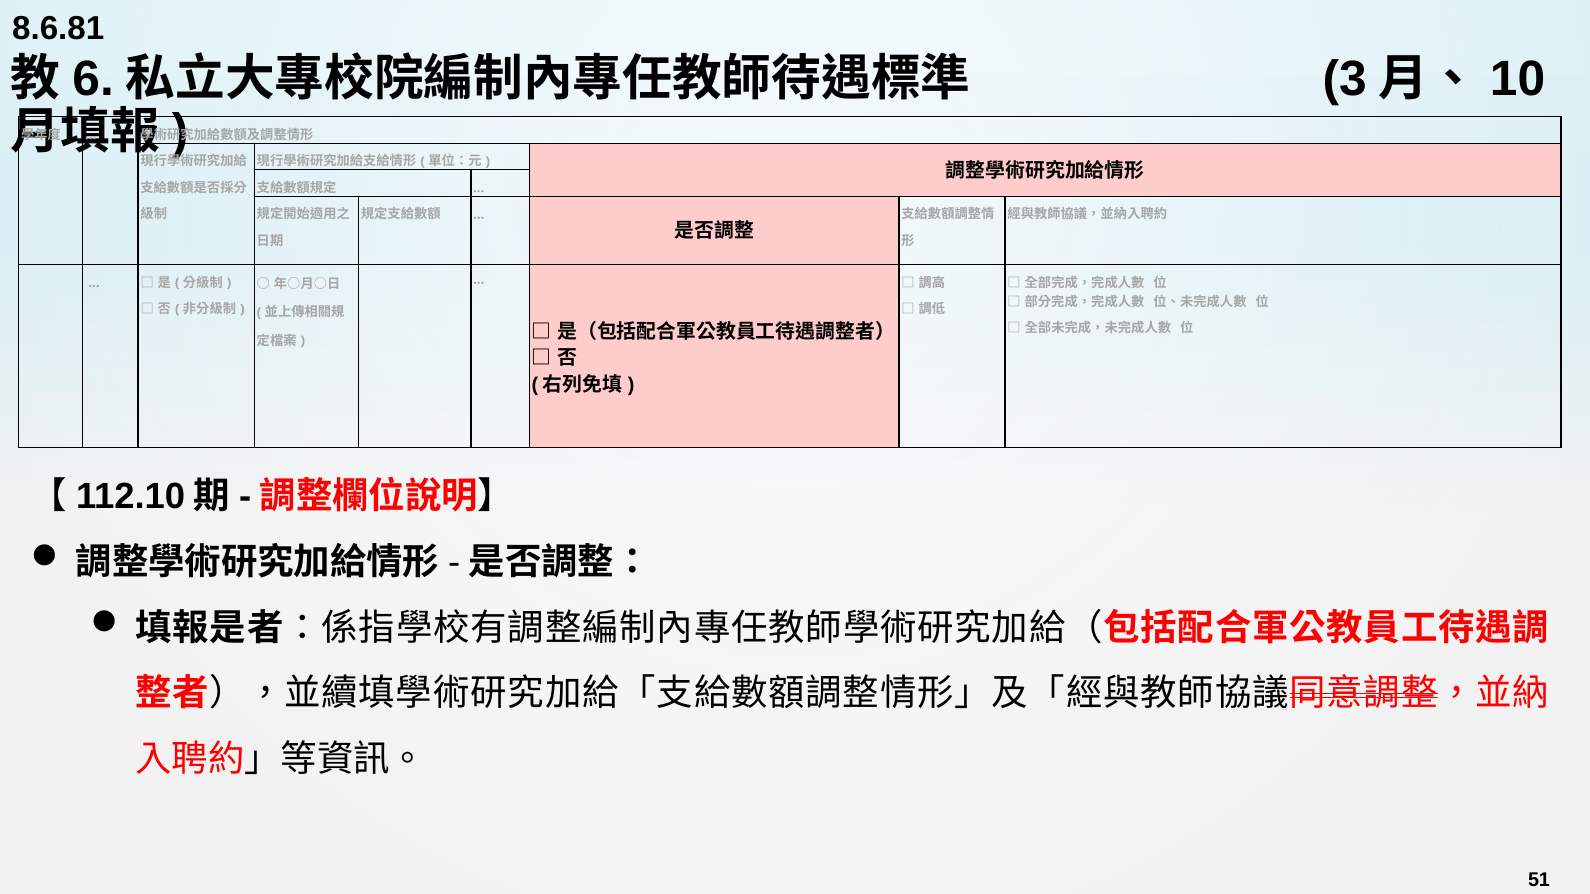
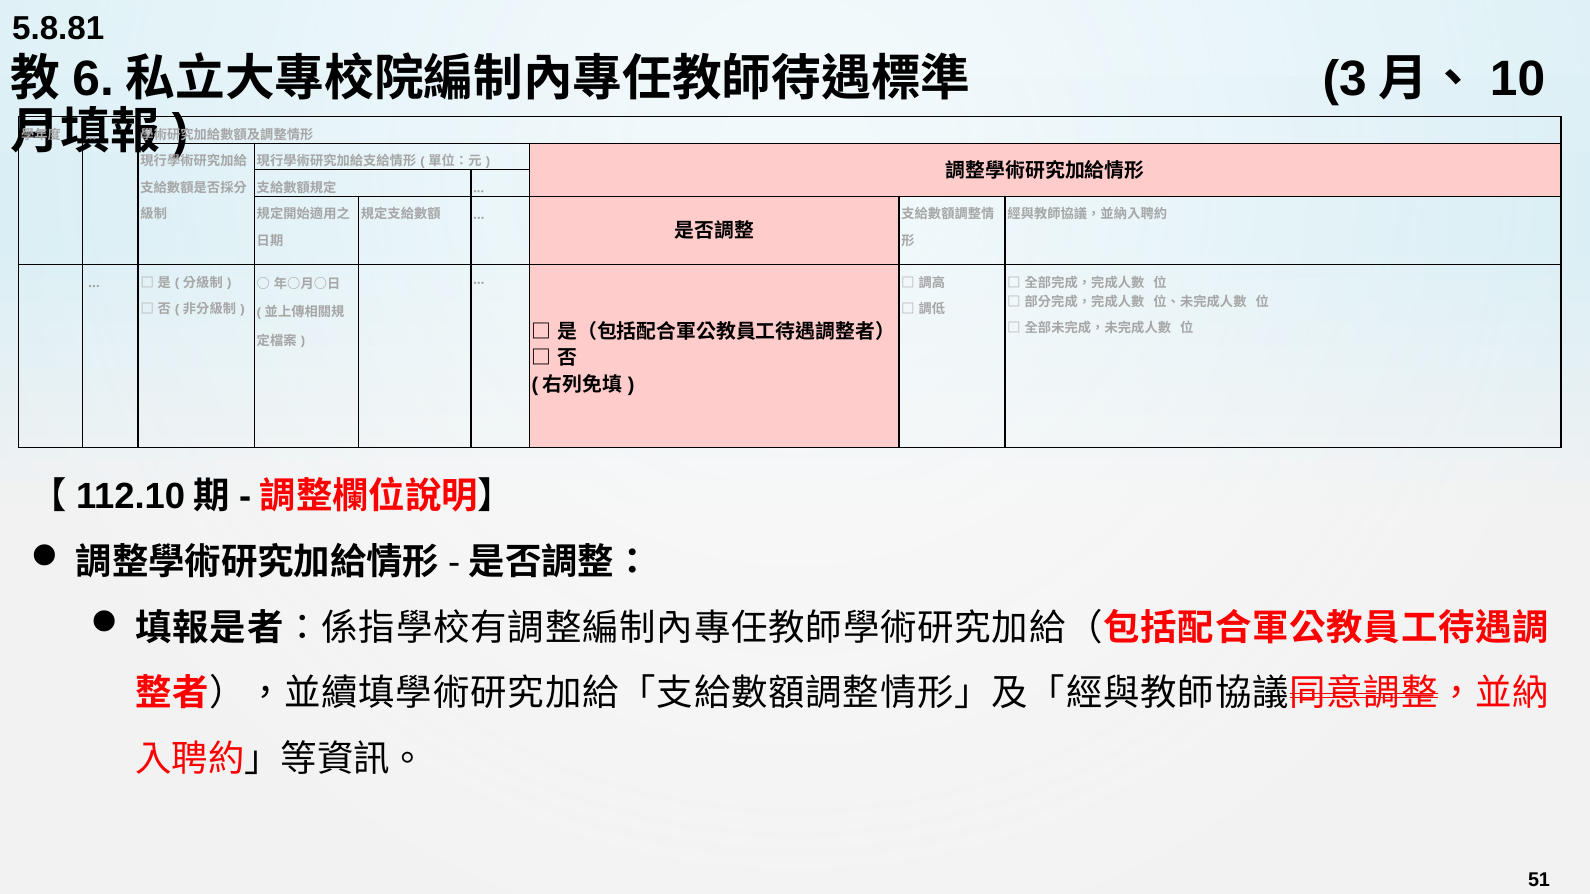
8.6.81: 8.6.81 -> 5.8.81
